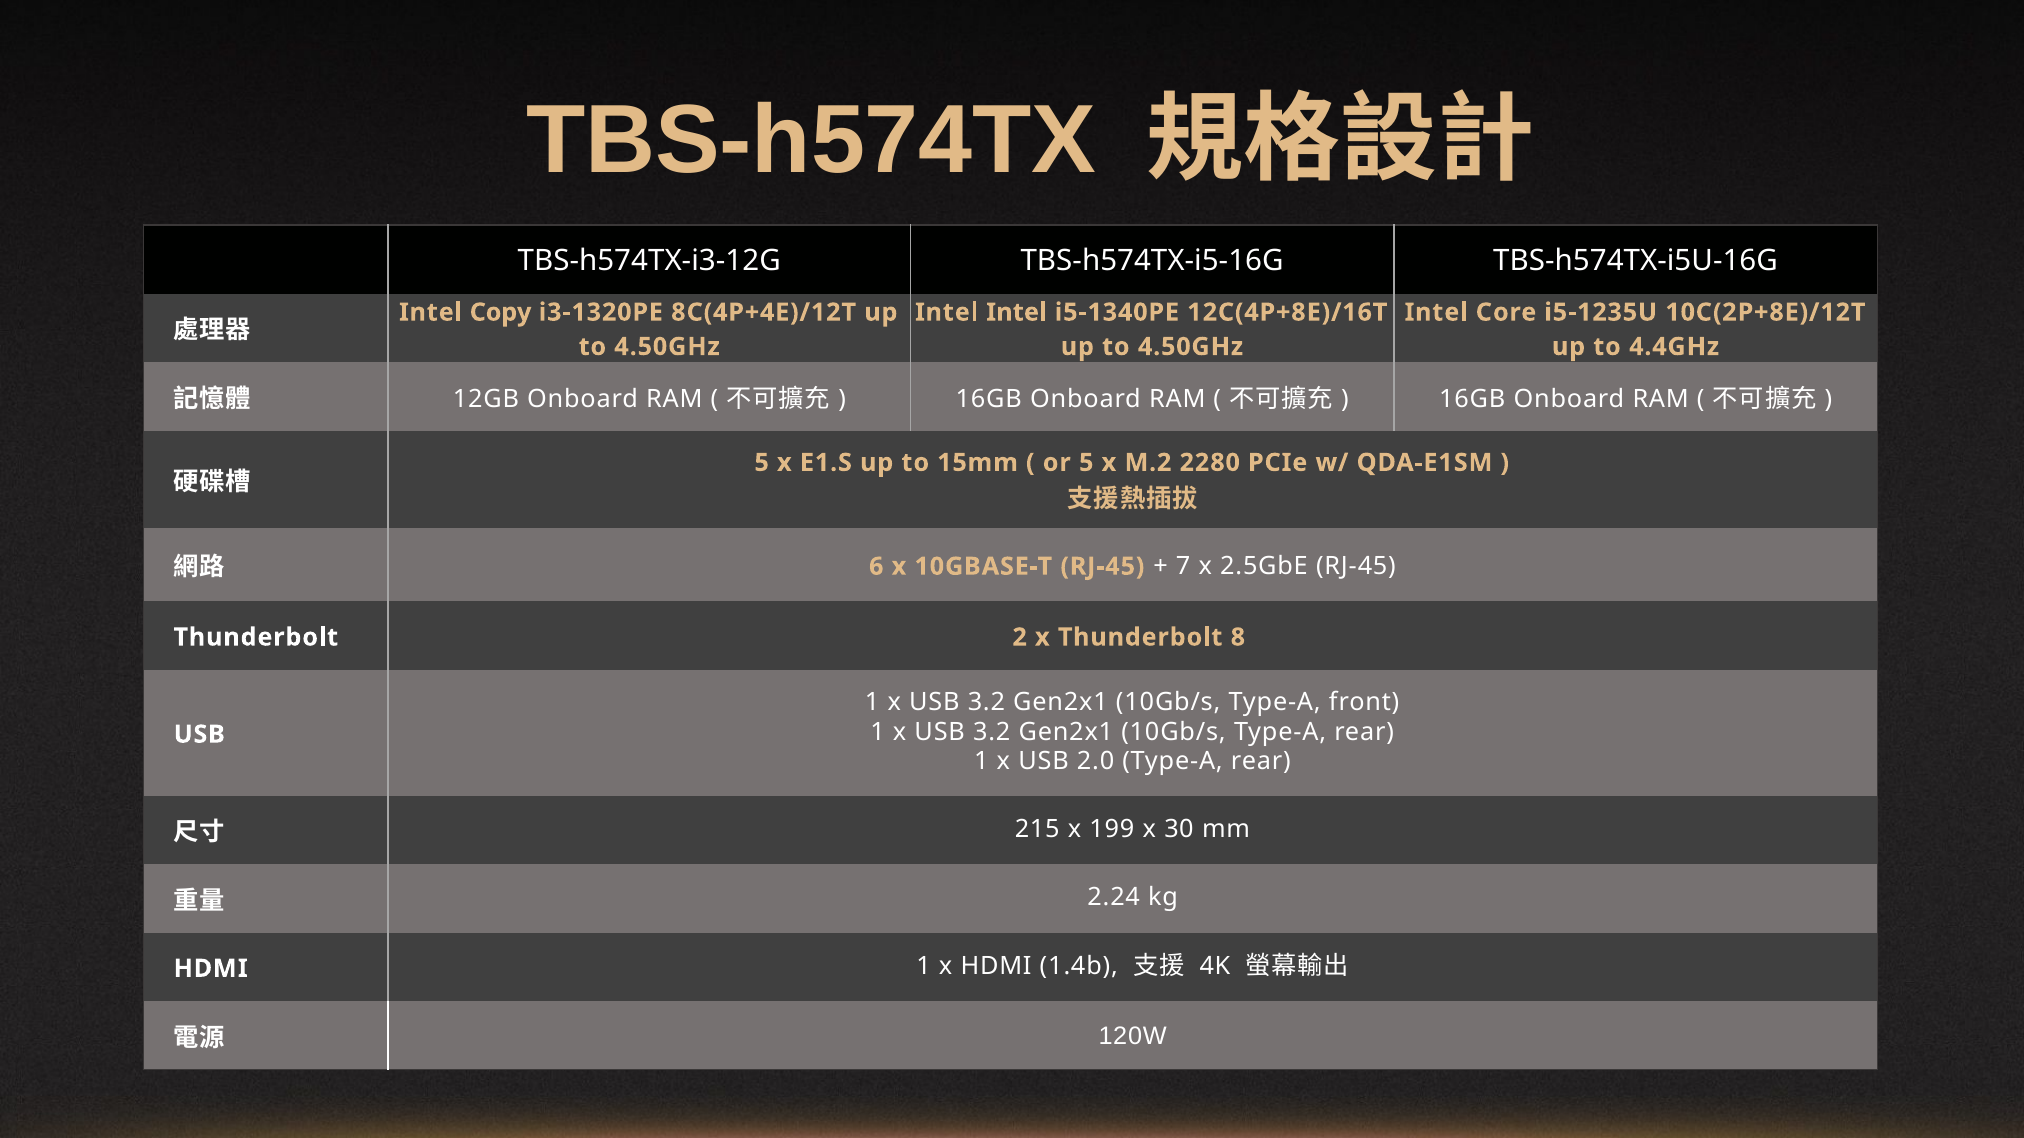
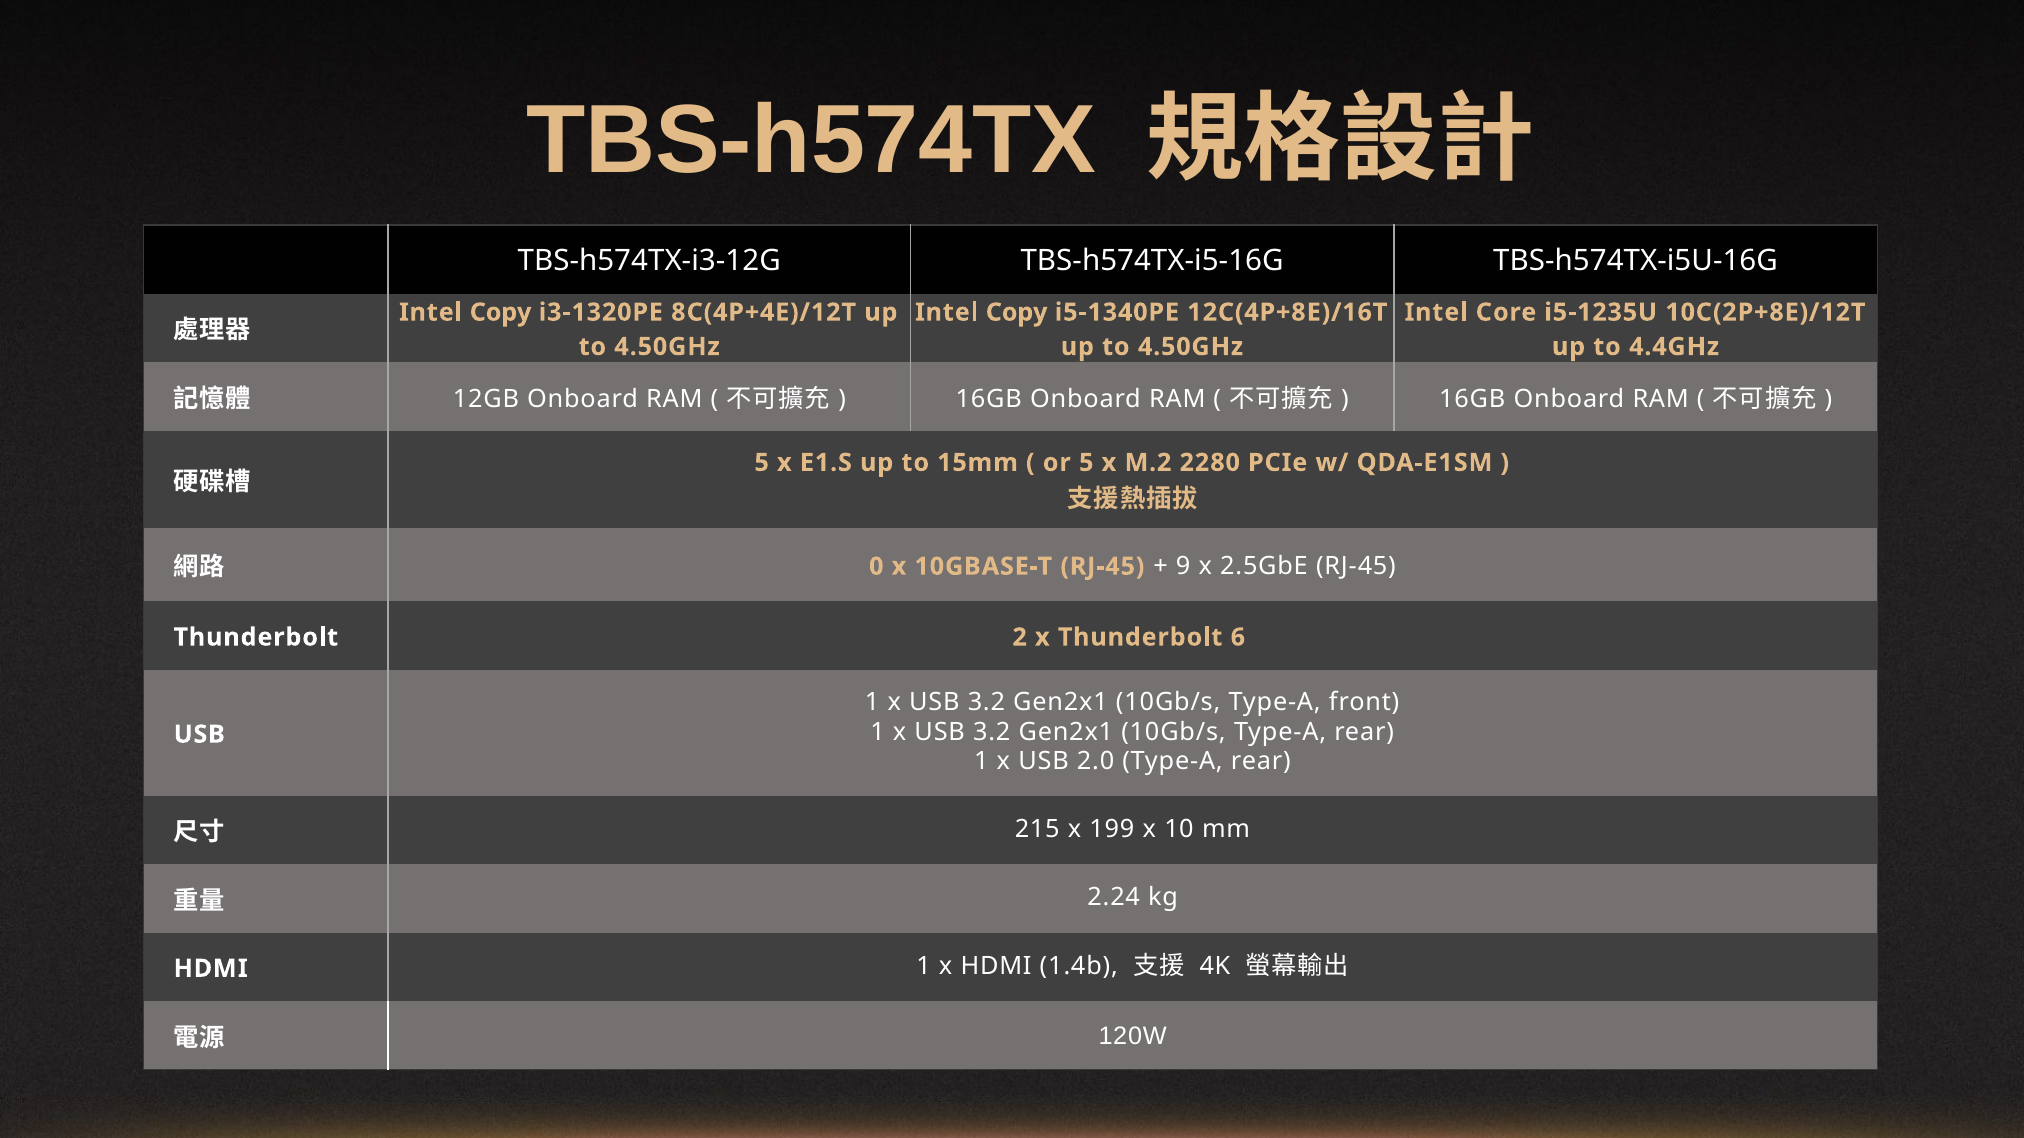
Intel at (1016, 312): Intel -> Copy
6: 6 -> 0
7: 7 -> 9
8: 8 -> 6
30: 30 -> 10
